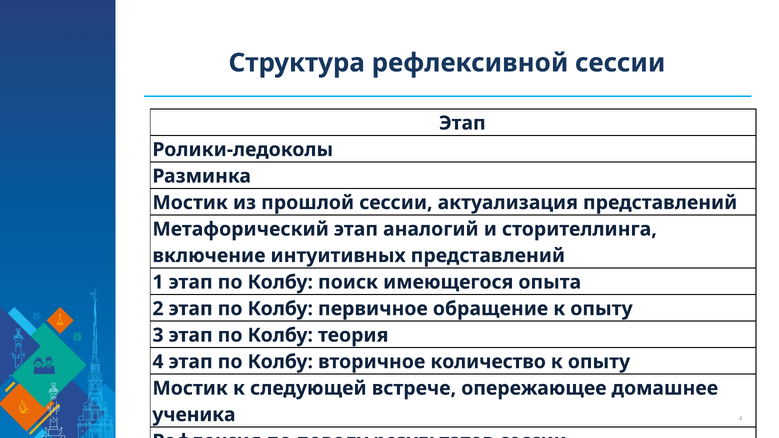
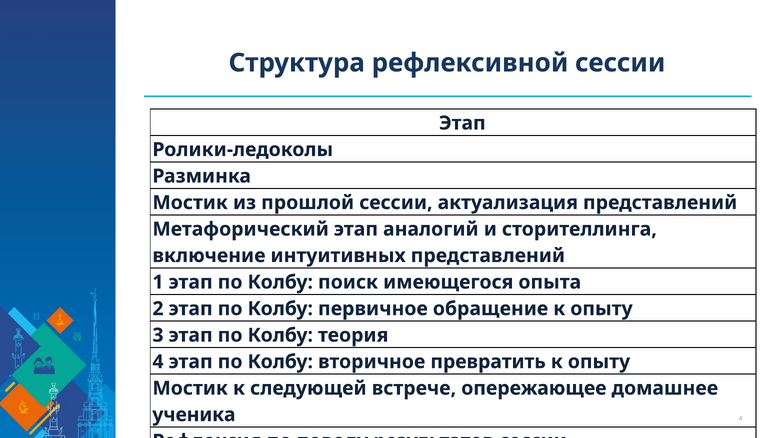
количество: количество -> превратить
